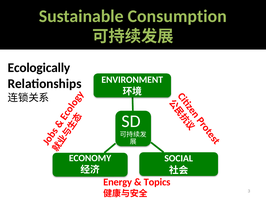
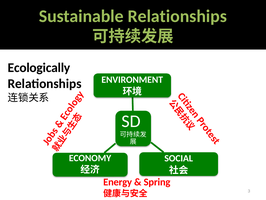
Sustainable Consumption: Consumption -> Relationships
Topics: Topics -> Spring
